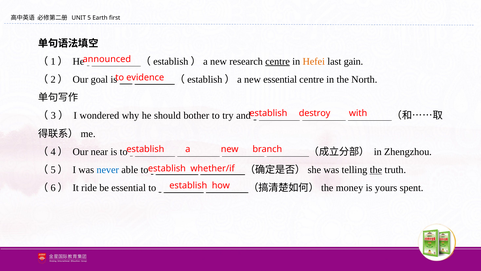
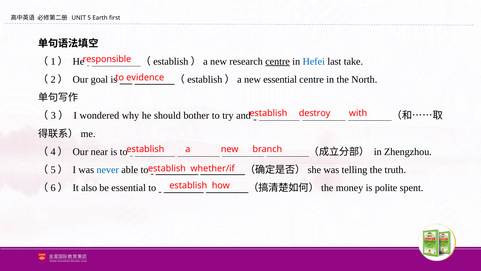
announced: announced -> responsible
Hefei colour: orange -> blue
gain: gain -> take
the at (376, 170) underline: present -> none
ride: ride -> also
yours: yours -> polite
